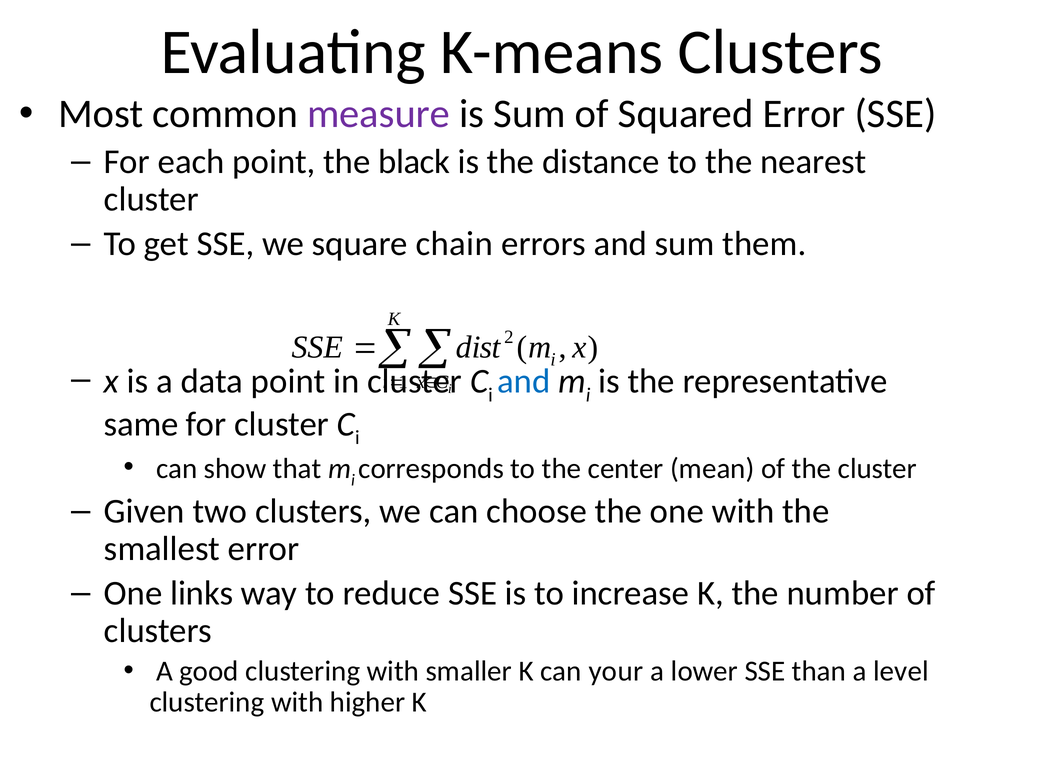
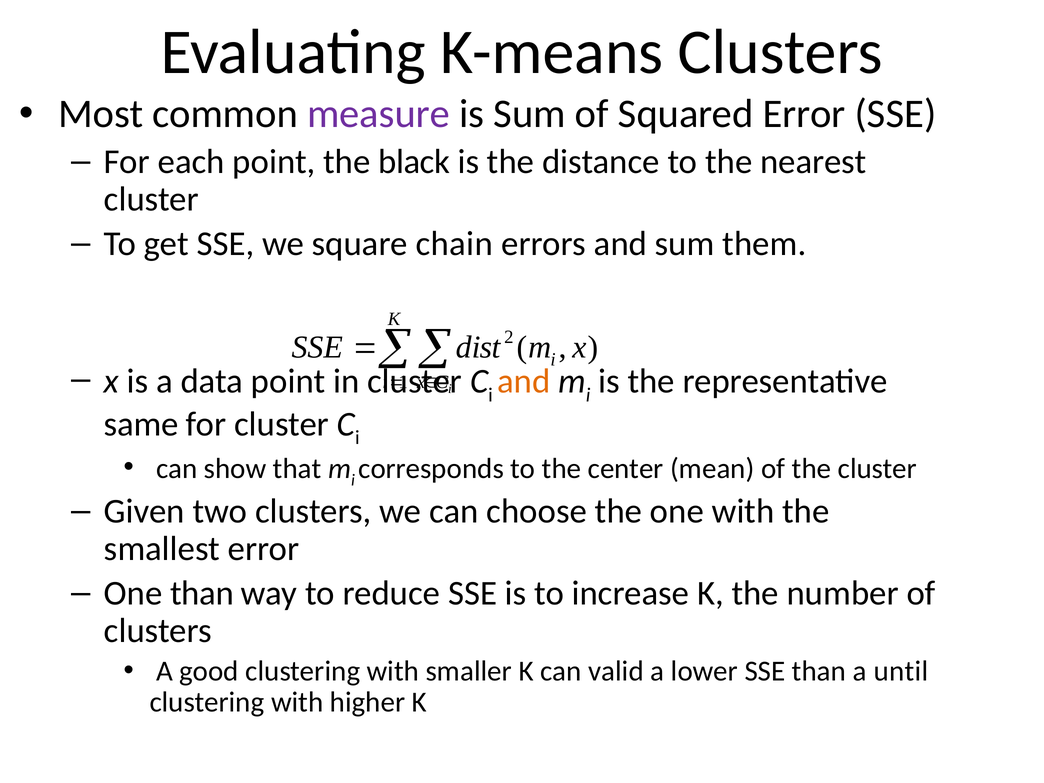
and at (524, 381) colour: blue -> orange
One links: links -> than
your: your -> valid
level: level -> until
